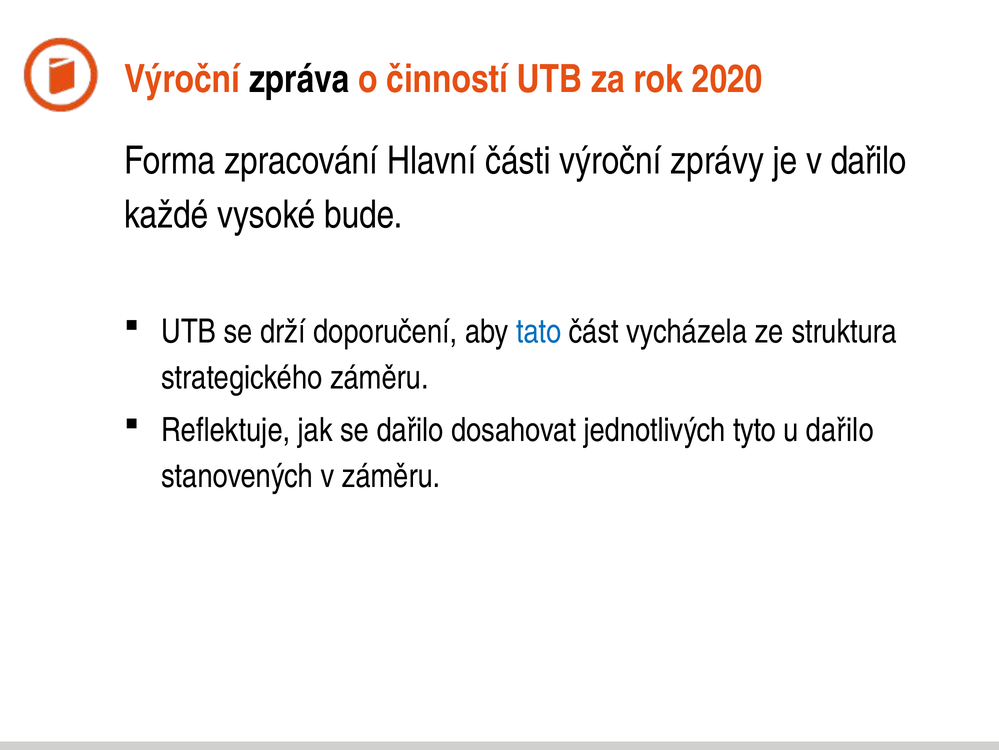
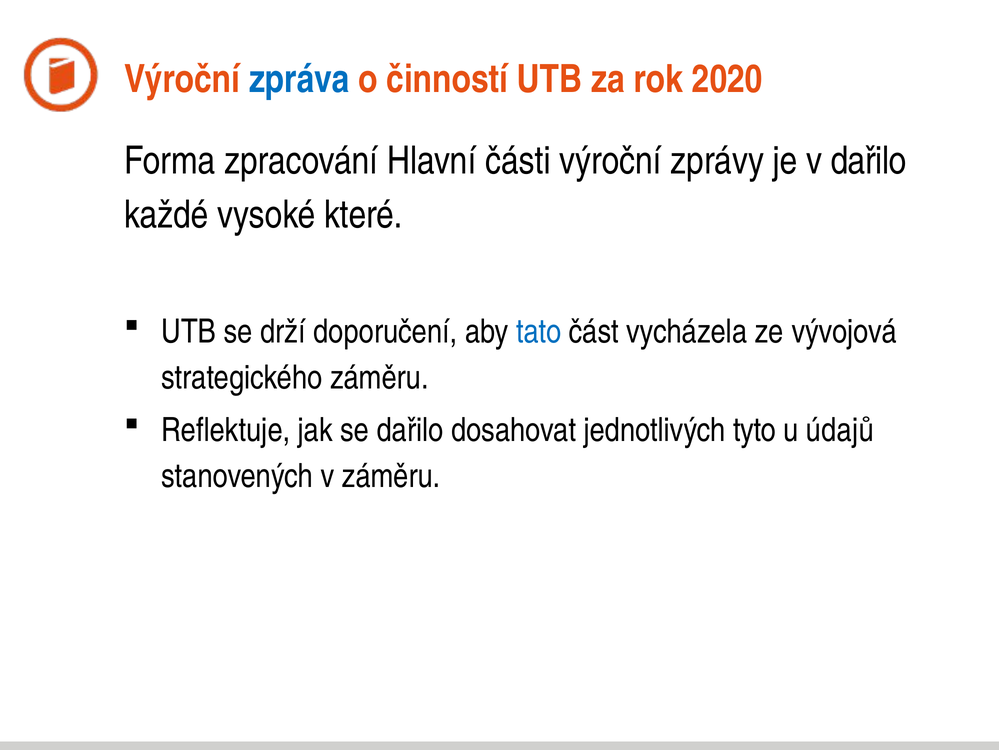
zpráva colour: black -> blue
bude: bude -> které
struktura: struktura -> vývojová
u dařilo: dařilo -> údajů
